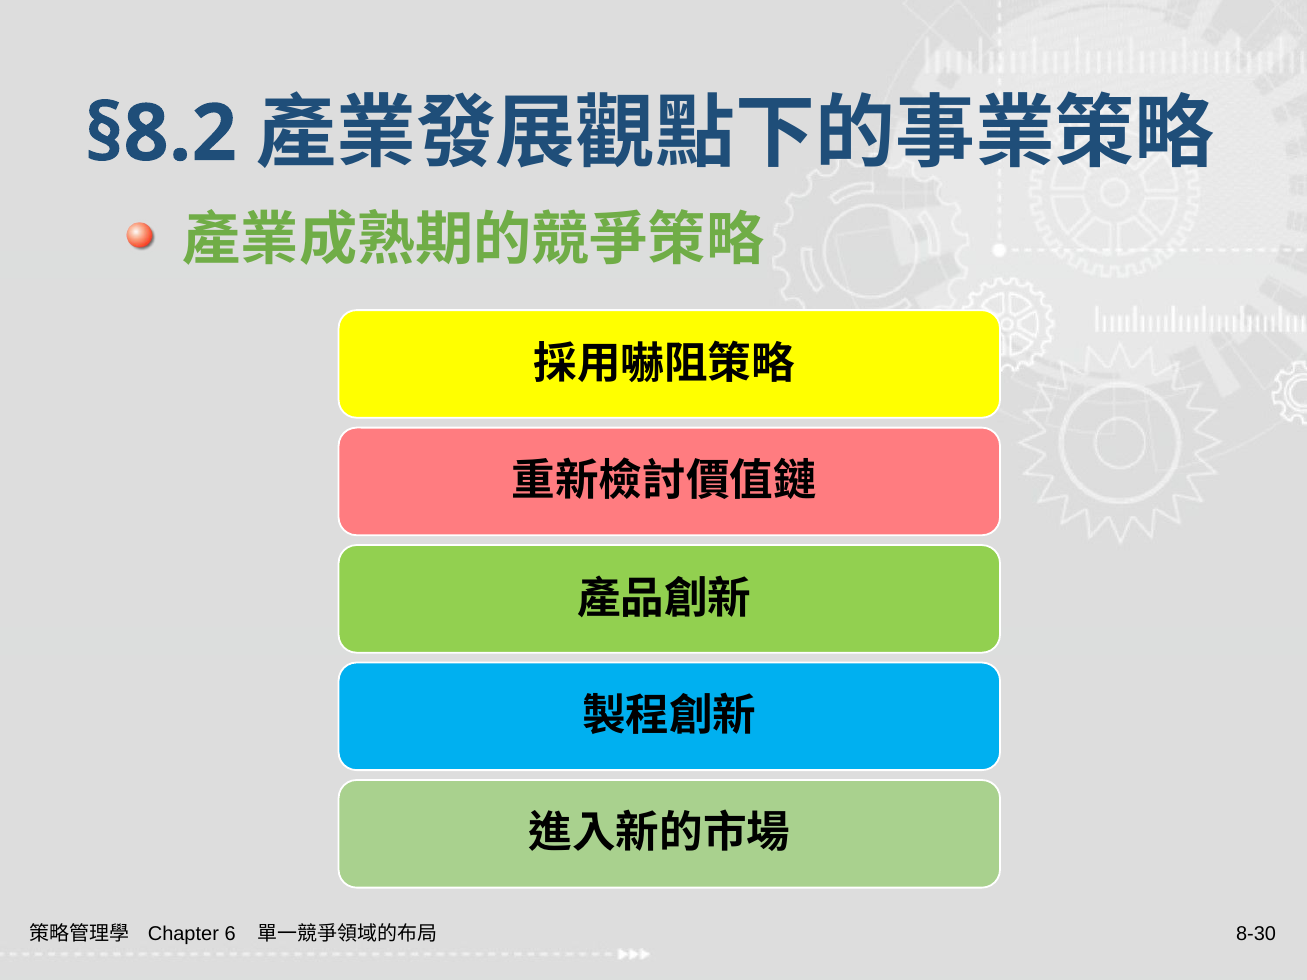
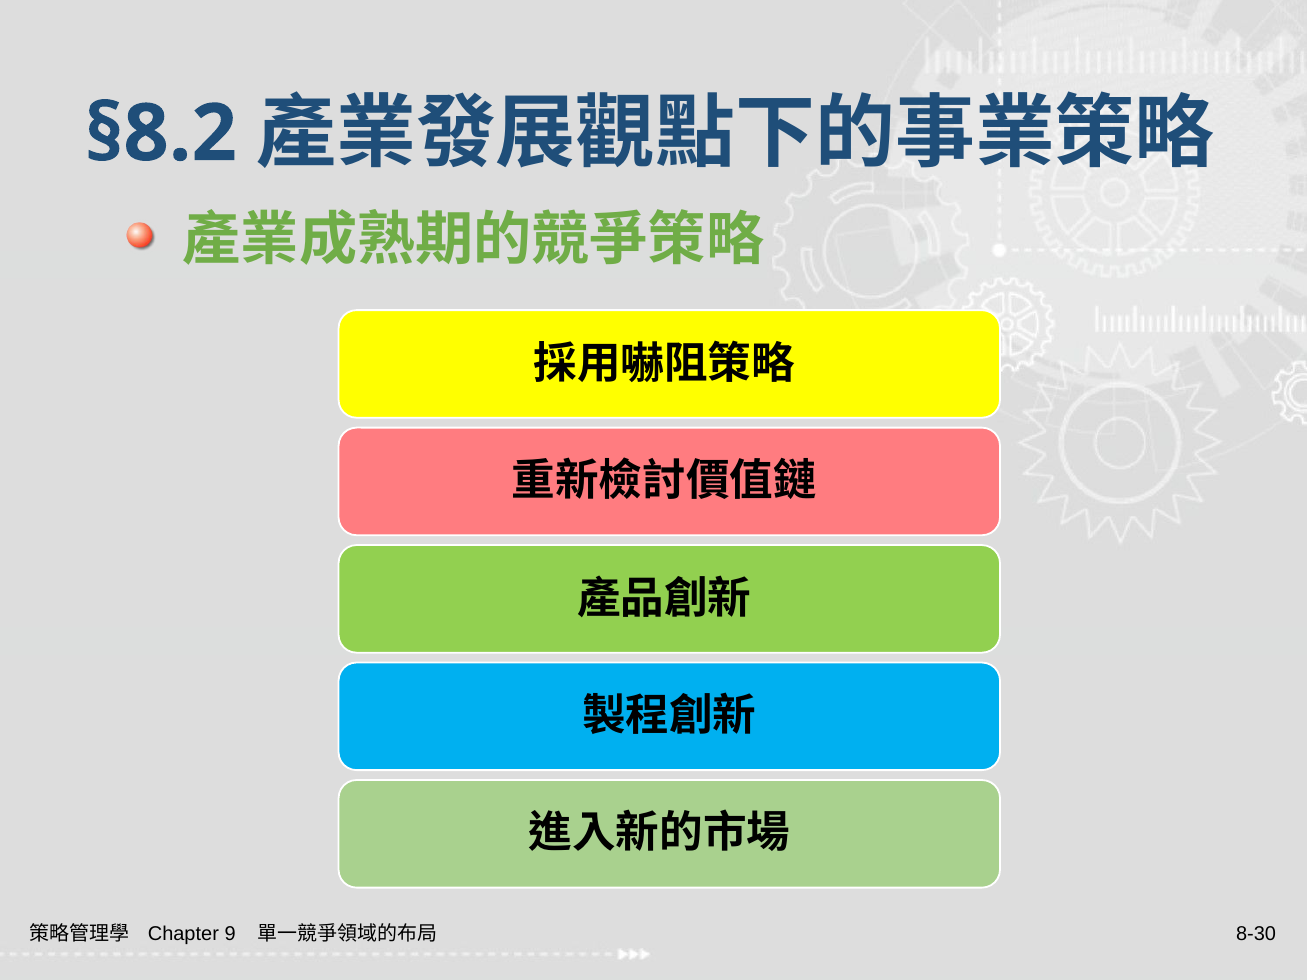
6: 6 -> 9
